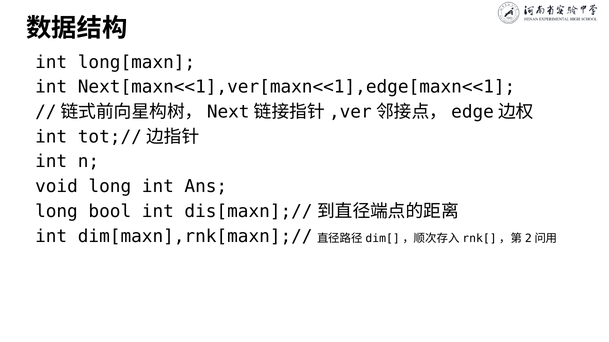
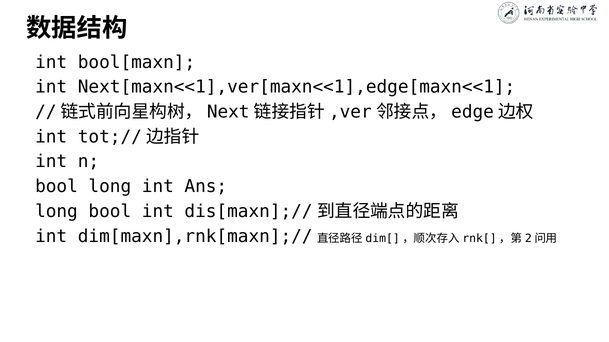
long[maxn: long[maxn -> bool[maxn
void at (56, 187): void -> bool
